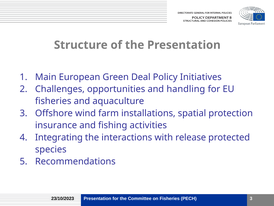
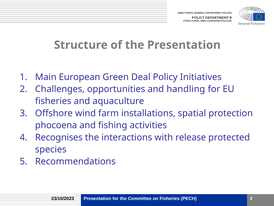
insurance: insurance -> phocoena
Integrating: Integrating -> Recognises
